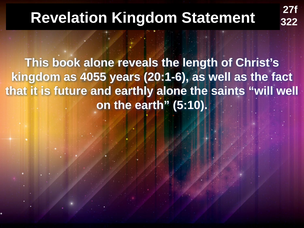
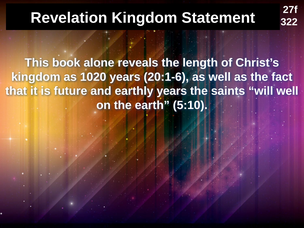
4055: 4055 -> 1020
earthly alone: alone -> years
